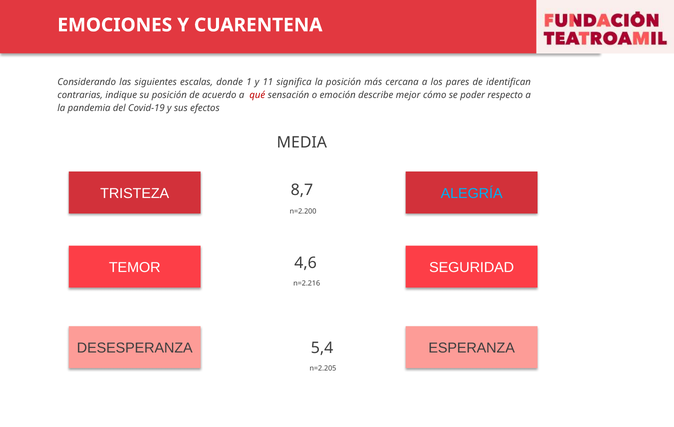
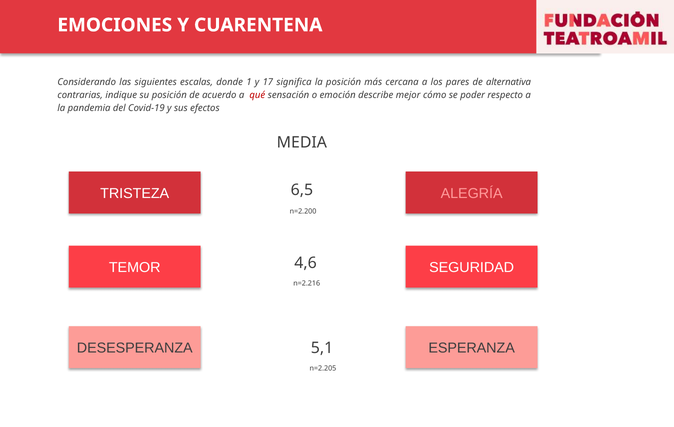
11: 11 -> 17
identifican: identifican -> alternativa
8,7: 8,7 -> 6,5
ALEGRÍA colour: light blue -> pink
5,4: 5,4 -> 5,1
